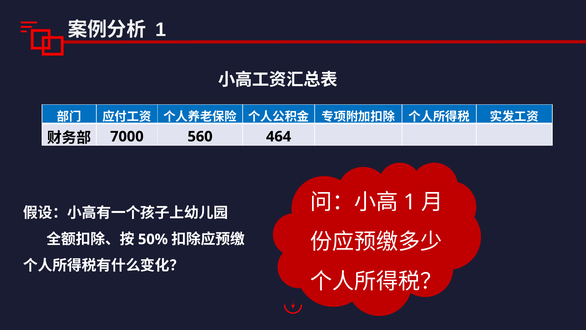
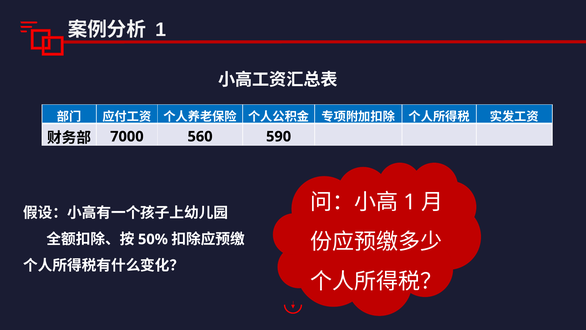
464: 464 -> 590
